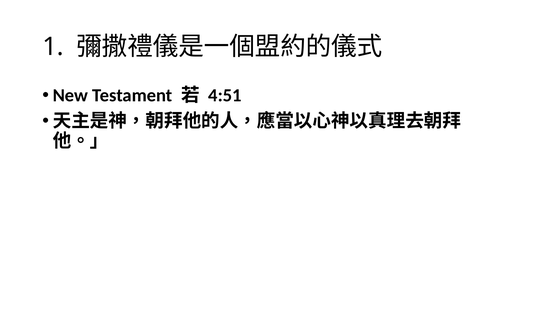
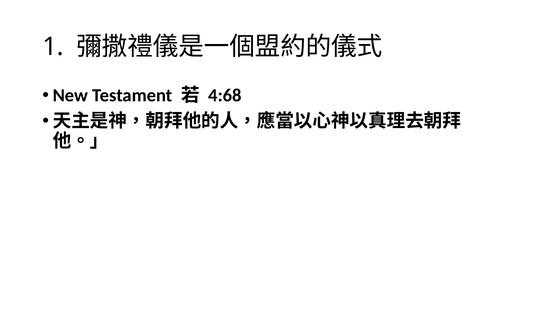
4:51: 4:51 -> 4:68
